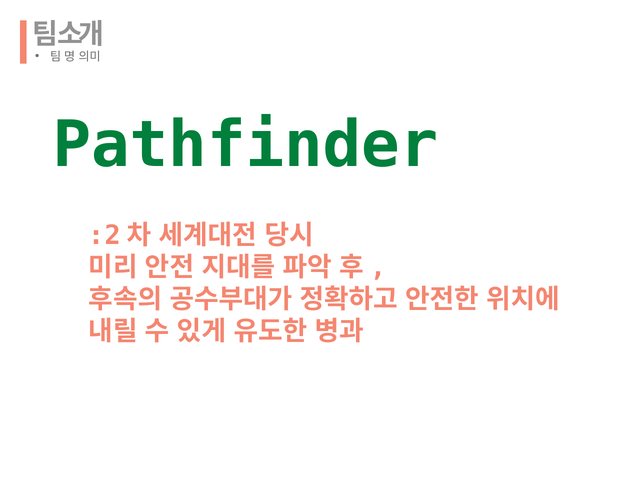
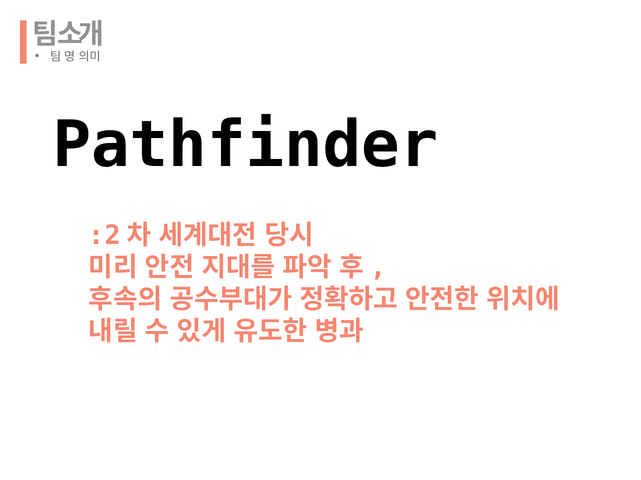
Pathfinder colour: green -> black
